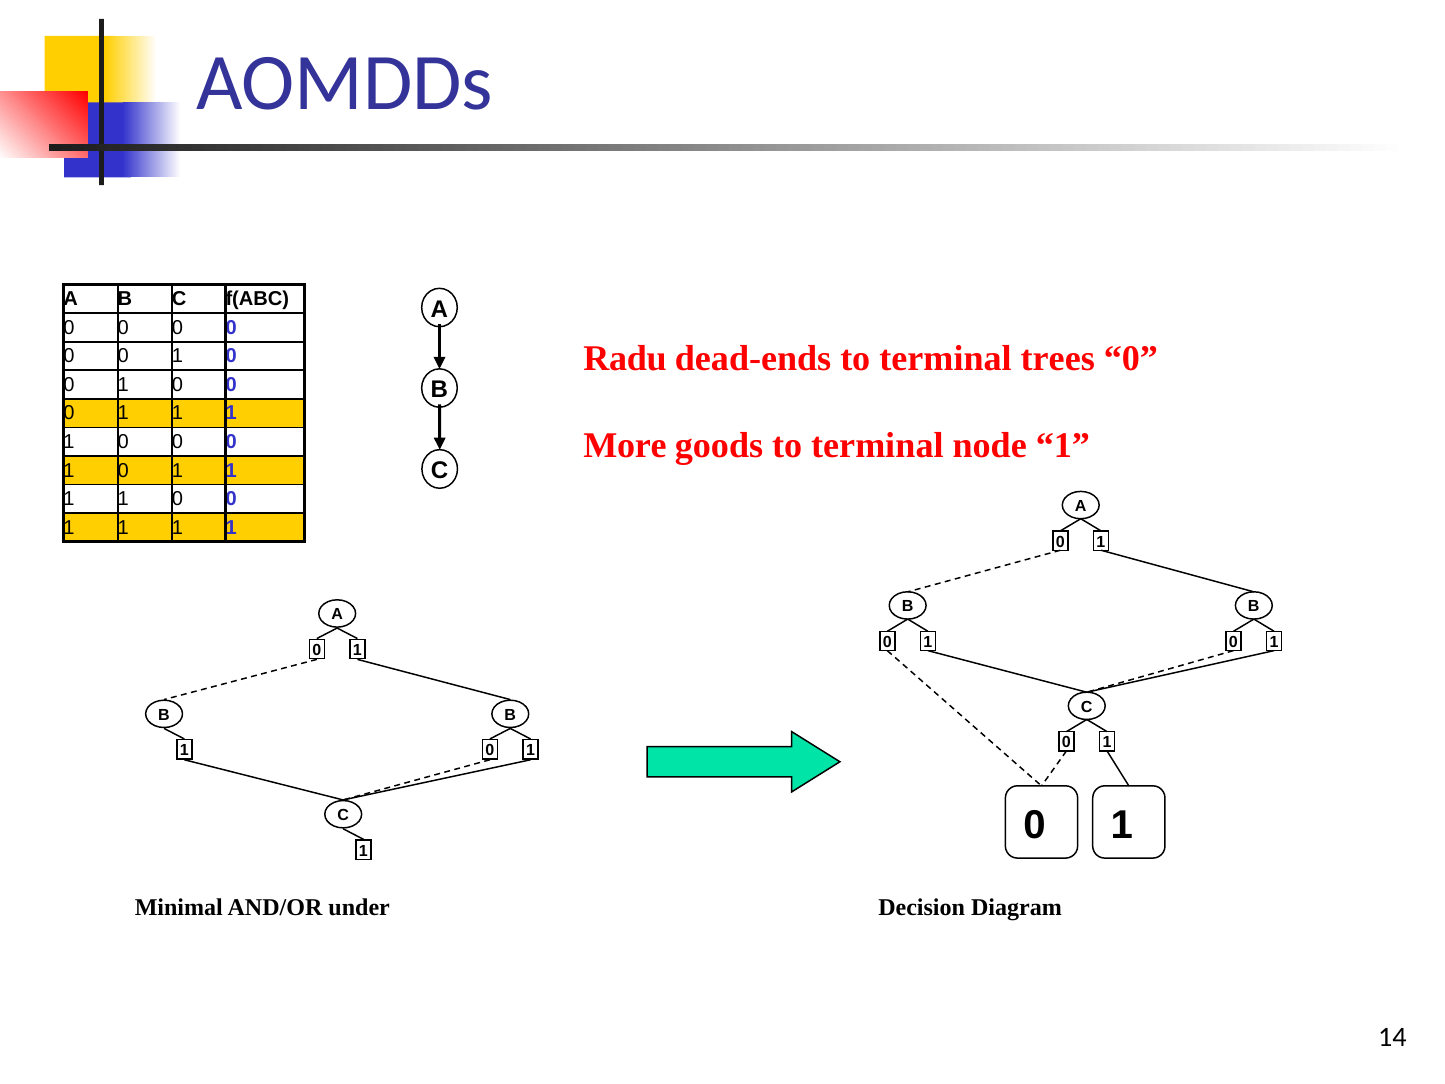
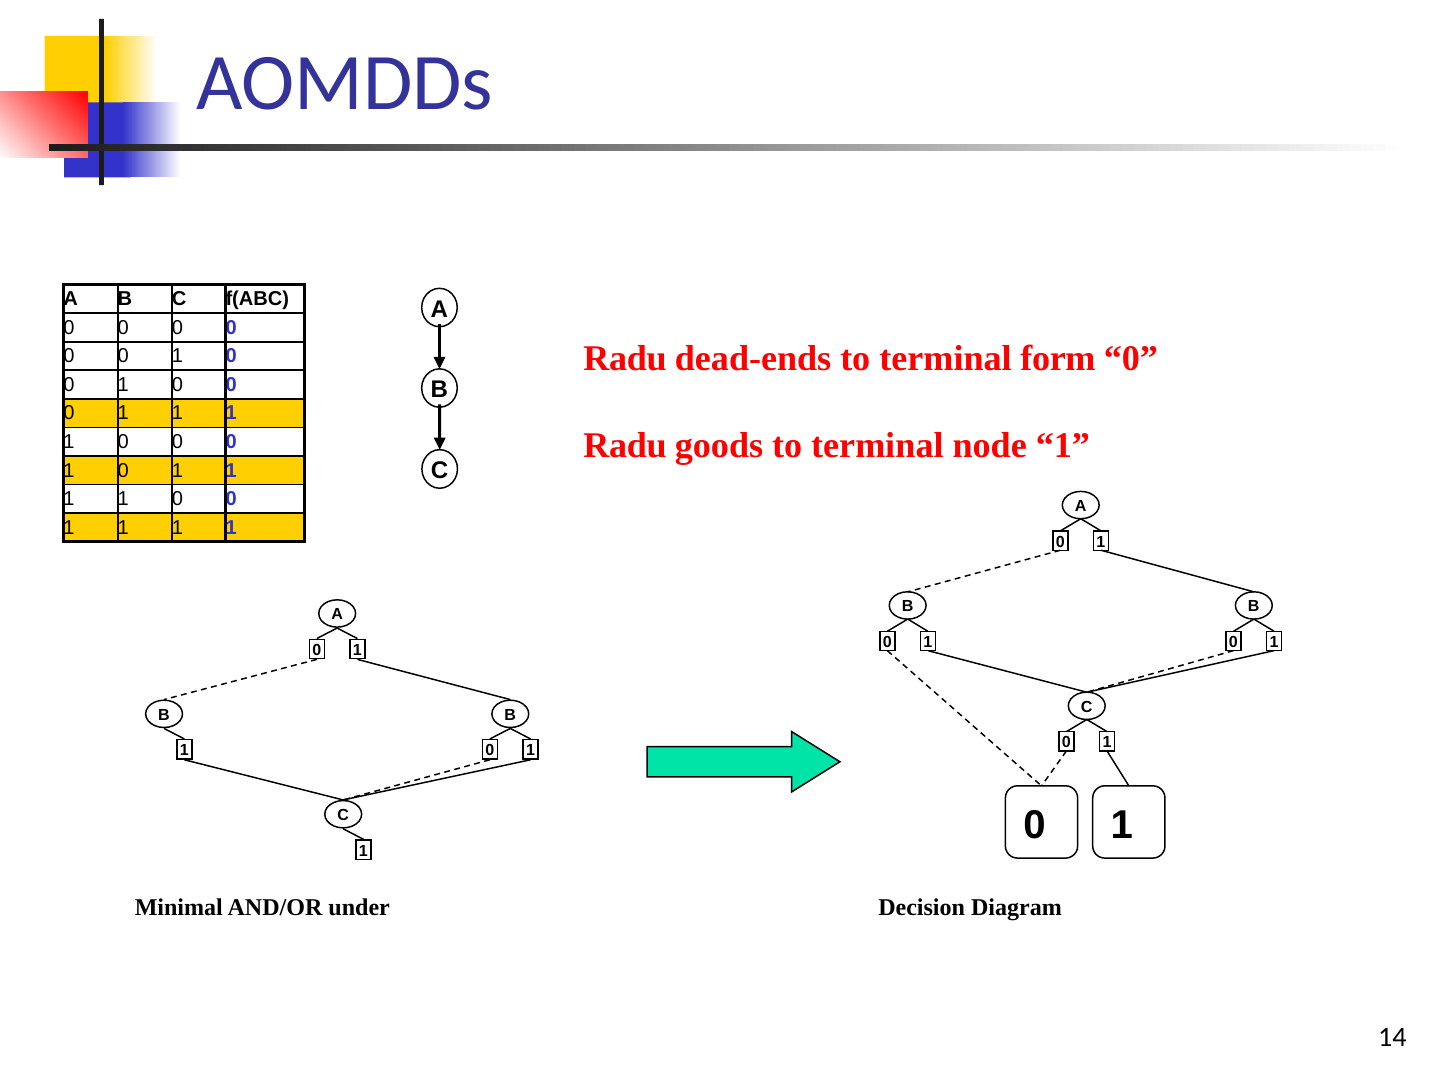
trees: trees -> form
More at (625, 445): More -> Radu
